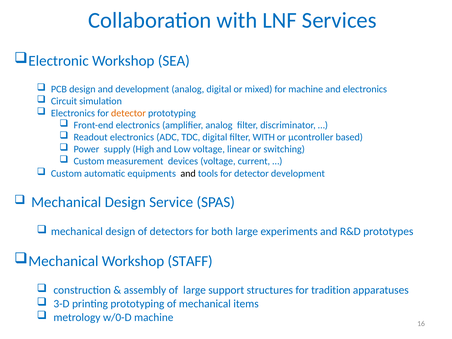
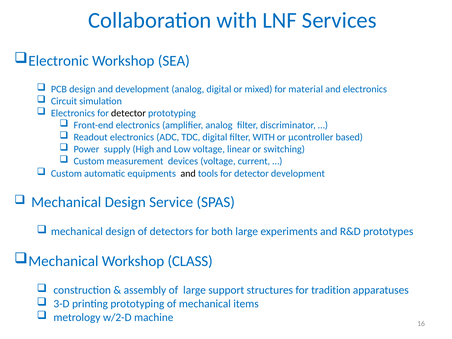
for machine: machine -> material
detector at (128, 113) colour: orange -> black
STAFF: STAFF -> CLASS
w/0-D: w/0-D -> w/2-D
